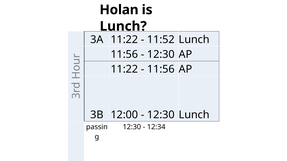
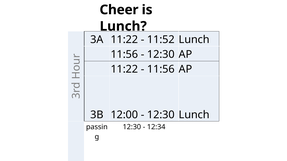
Holan: Holan -> Cheer
